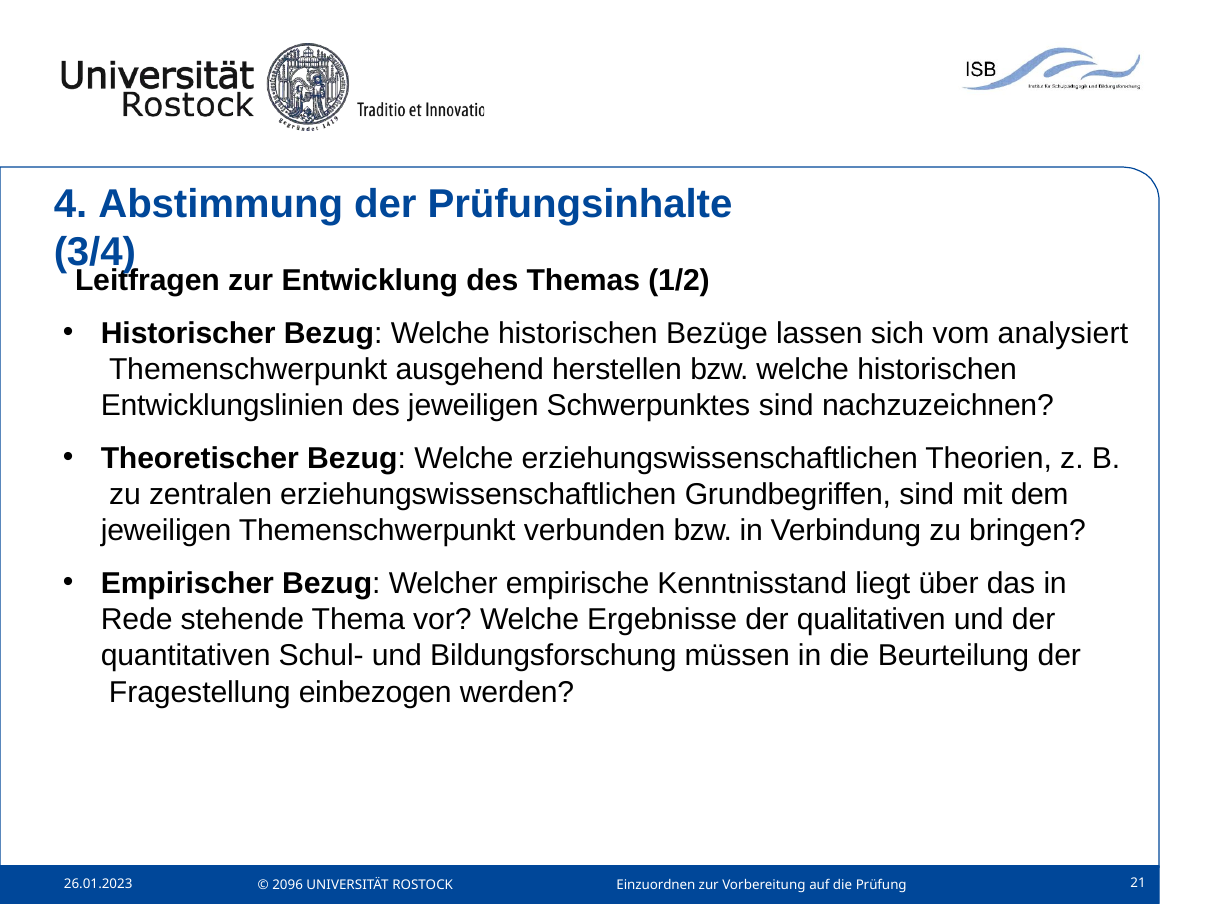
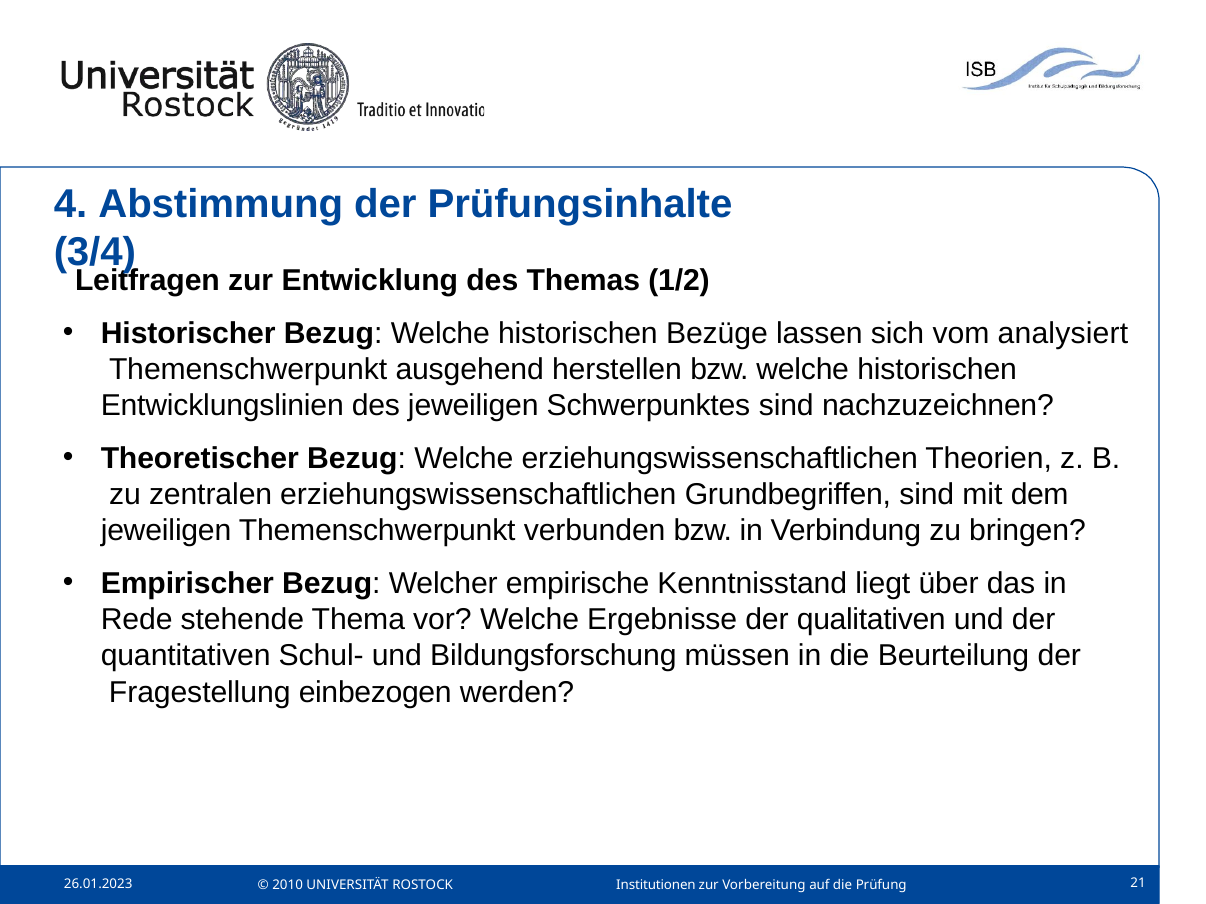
2096: 2096 -> 2010
Einzuordnen: Einzuordnen -> Institutionen
